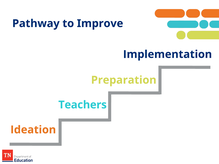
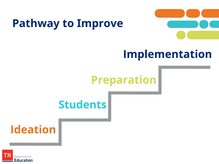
Teachers: Teachers -> Students
